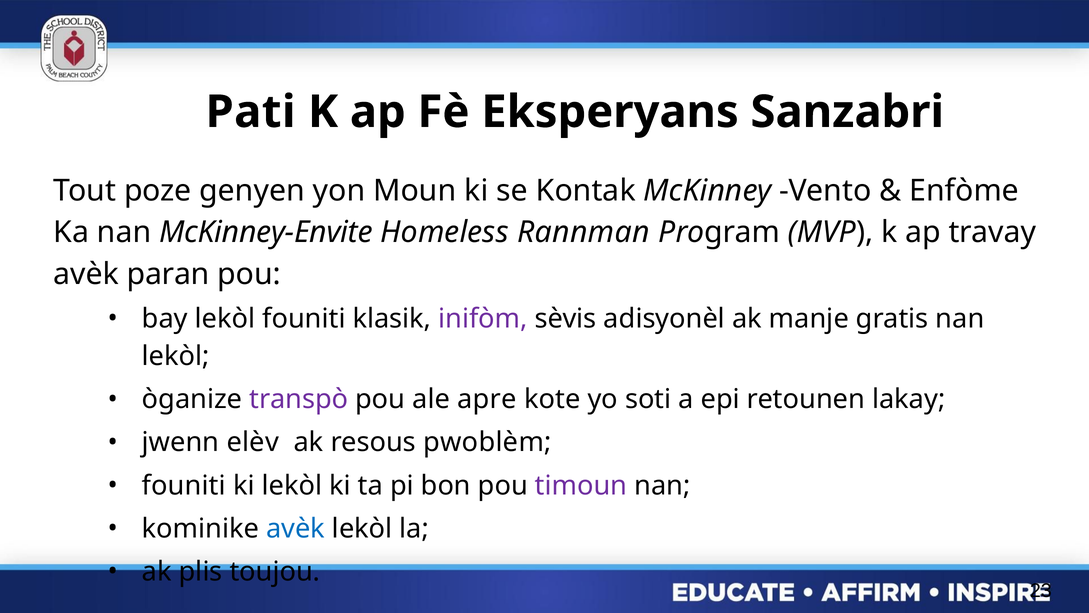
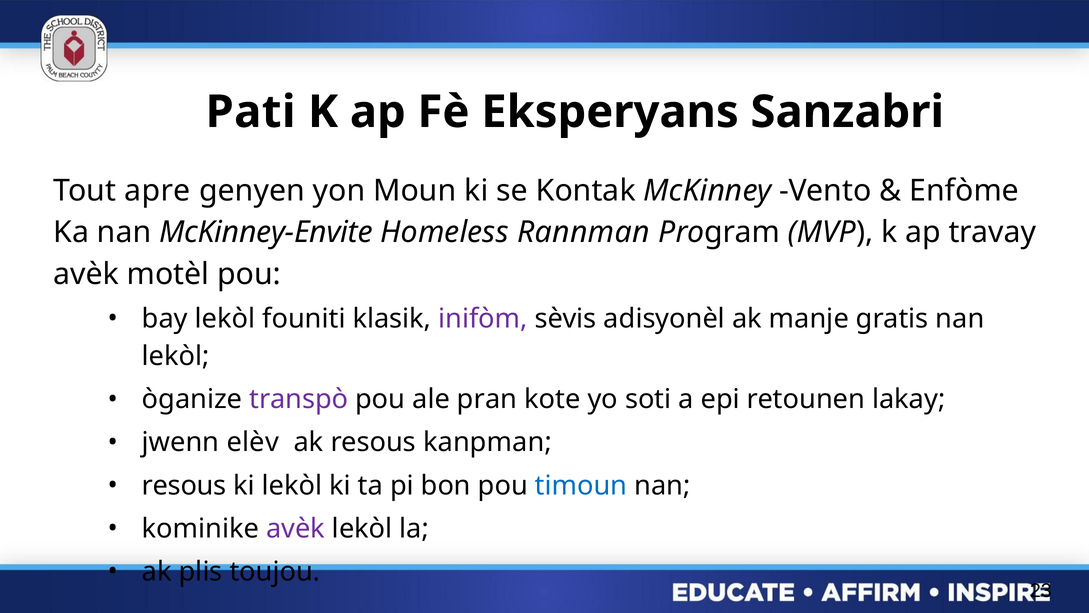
poze: poze -> apre
paran: paran -> motèl
apre: apre -> pran
pwoblèm: pwoblèm -> kanpman
founiti at (184, 485): founiti -> resous
timoun colour: purple -> blue
avèk at (295, 528) colour: blue -> purple
